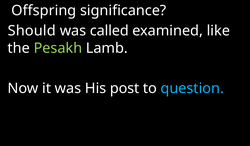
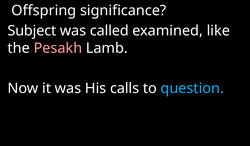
Should: Should -> Subject
Pesakh colour: light green -> pink
post: post -> calls
